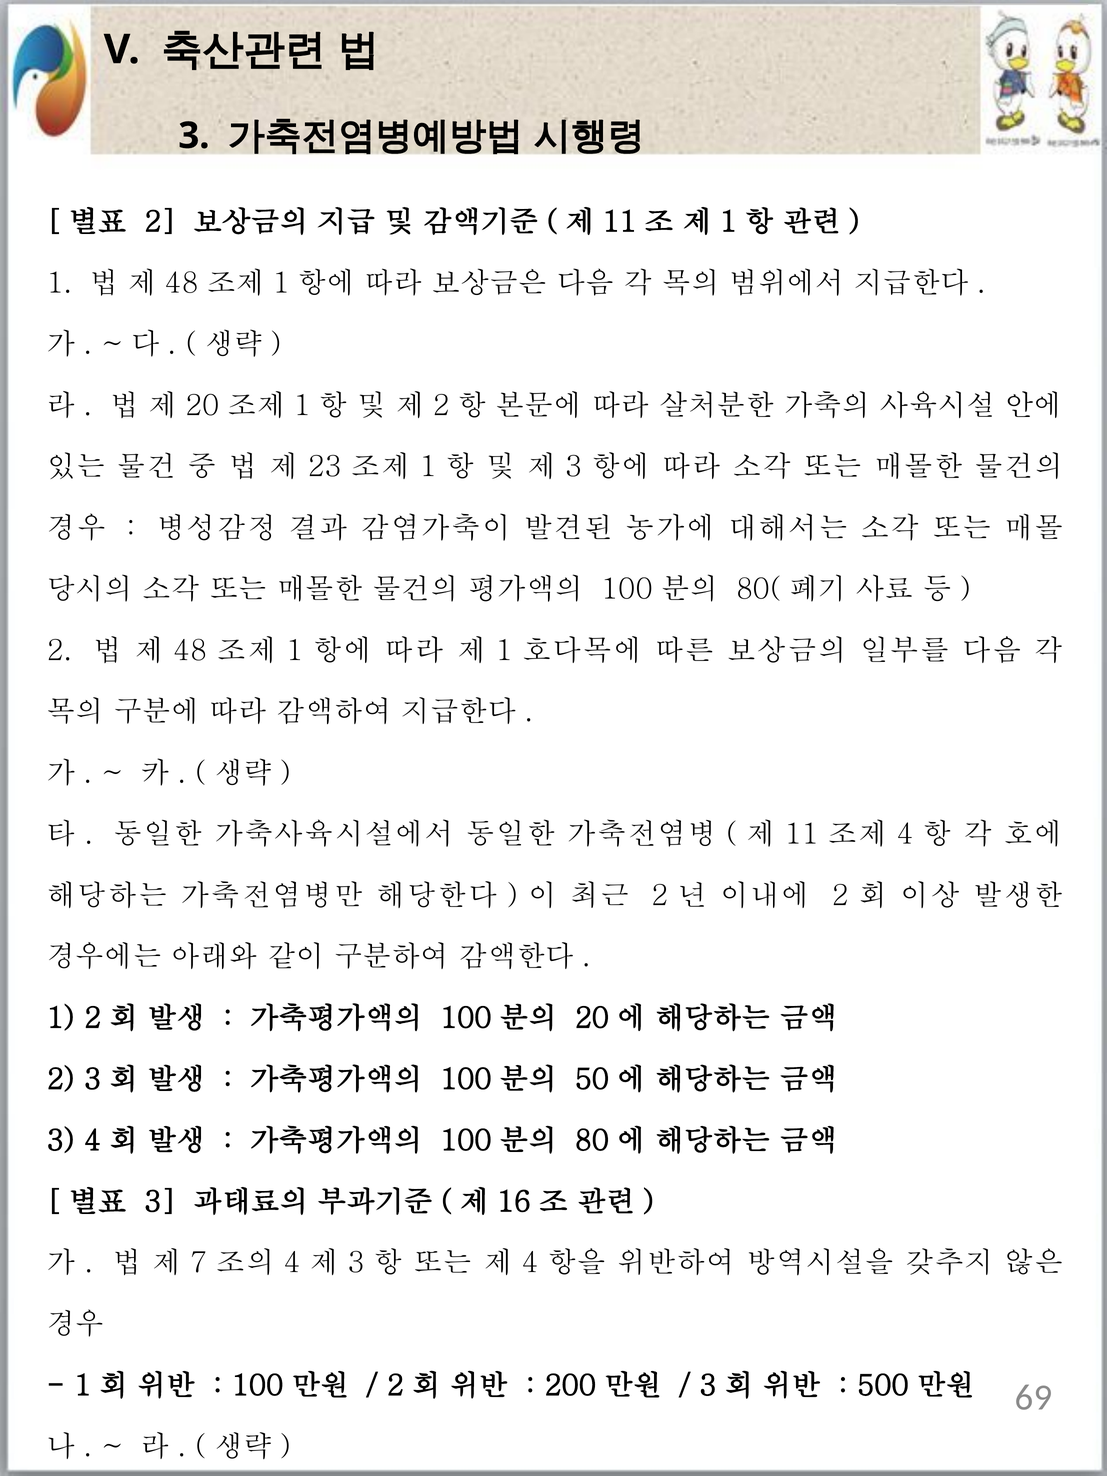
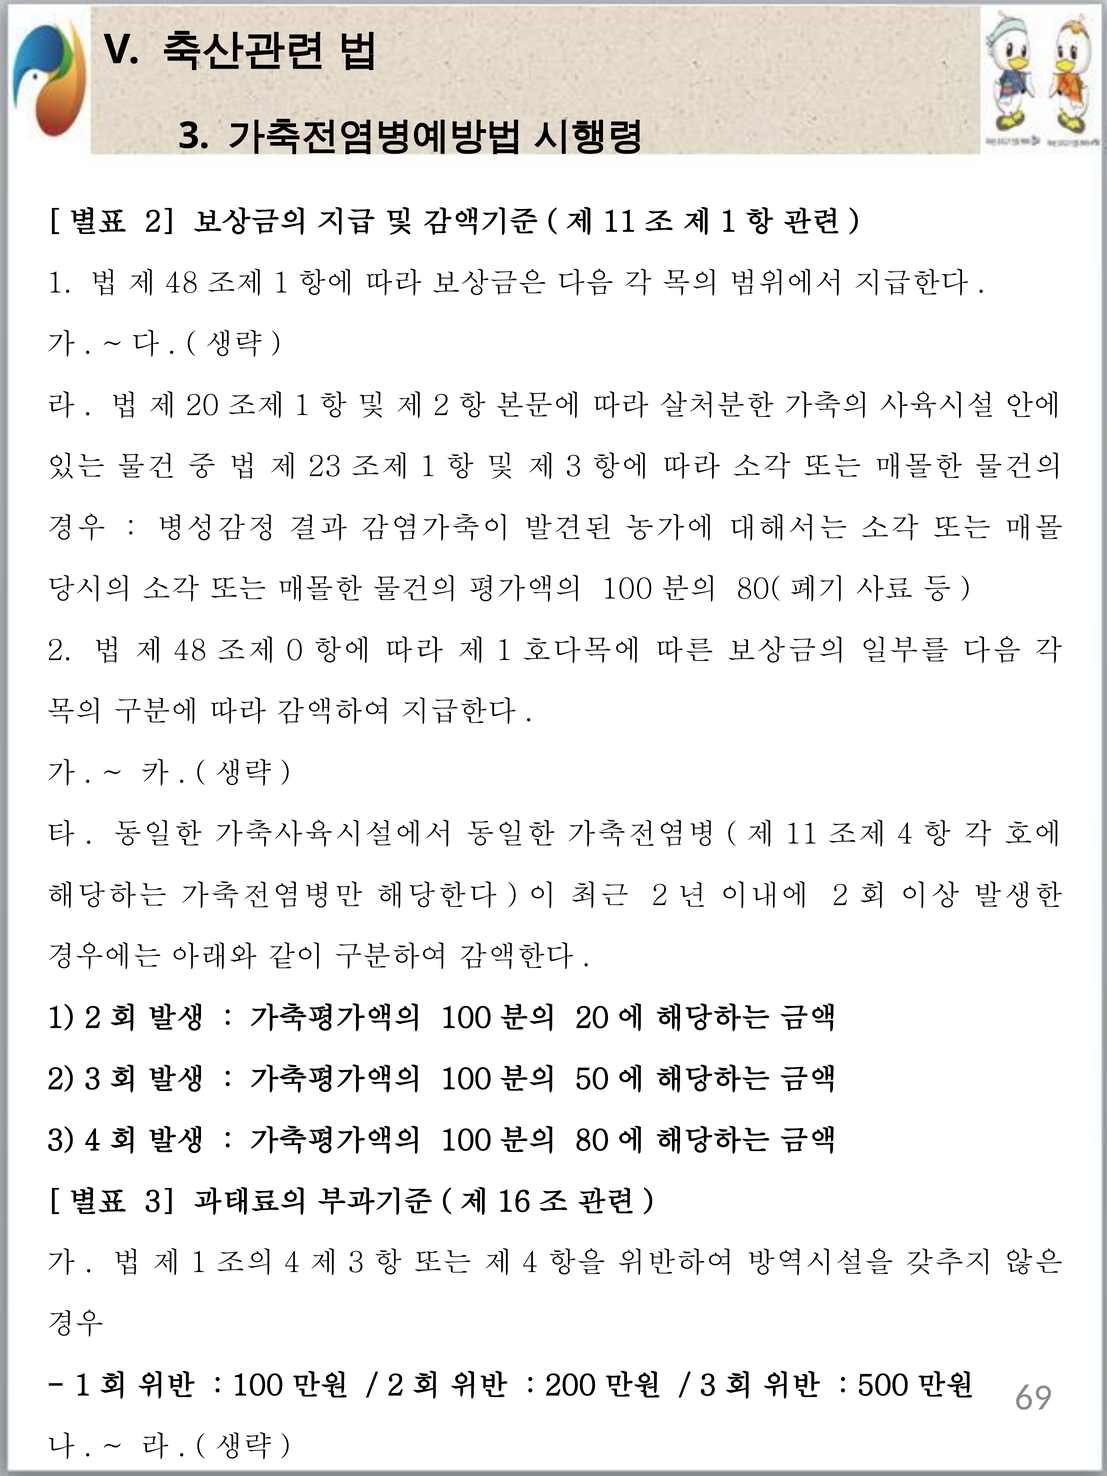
1 at (295, 651): 1 -> 0
7 at (199, 1263): 7 -> 1
